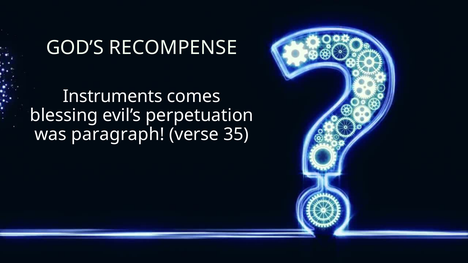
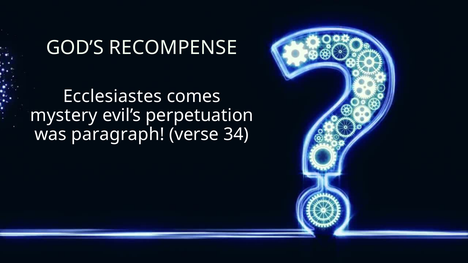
Instruments: Instruments -> Ecclesiastes
blessing: blessing -> mystery
35: 35 -> 34
